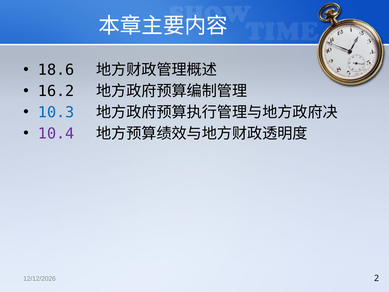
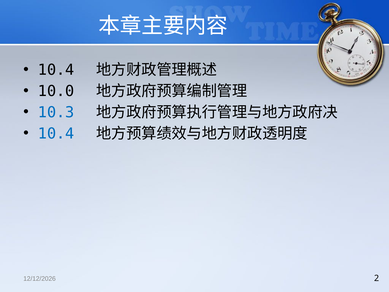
18.6 at (56, 70): 18.6 -> 10.4
16.2: 16.2 -> 10.0
10.4 at (56, 133) colour: purple -> blue
